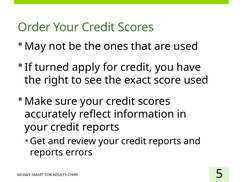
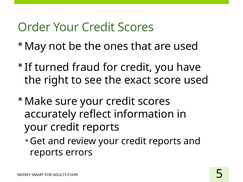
apply: apply -> fraud
